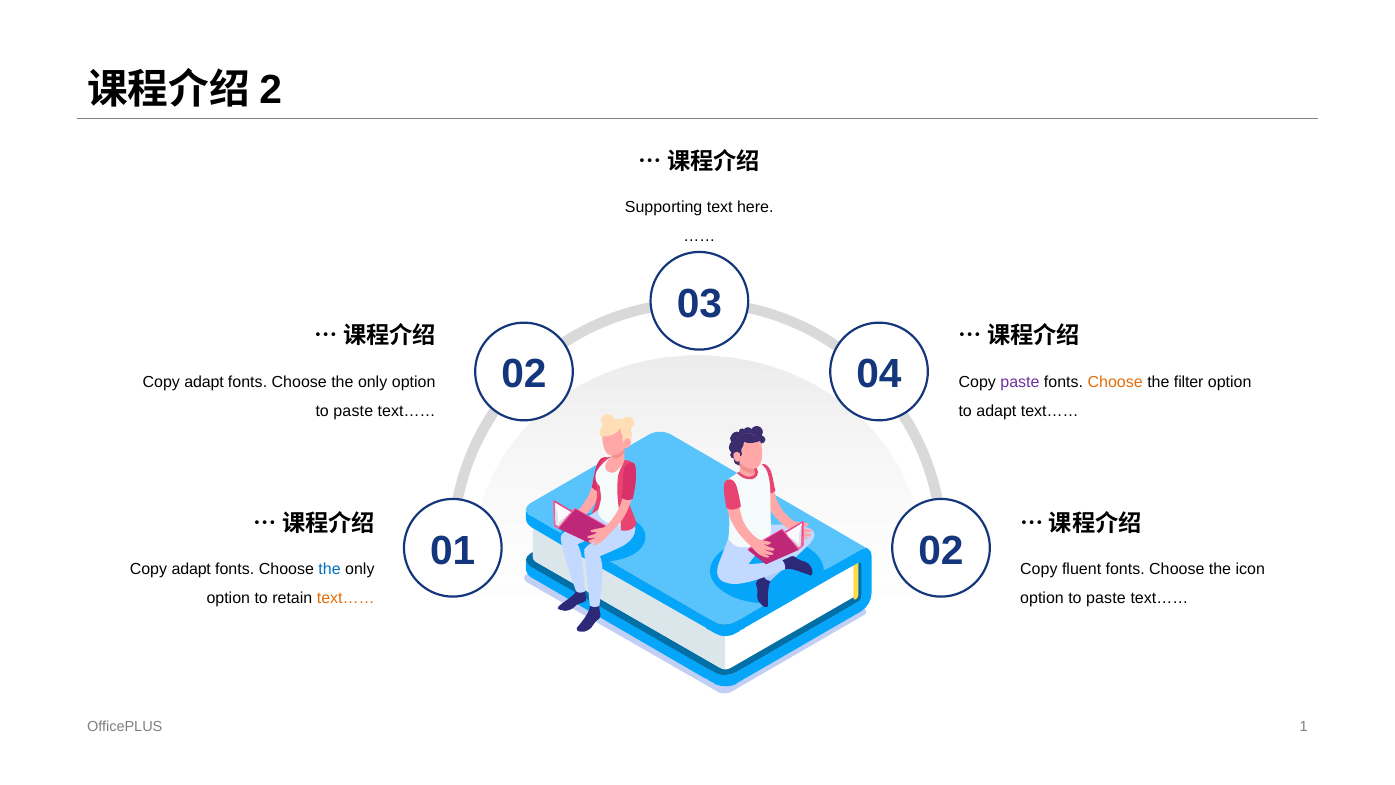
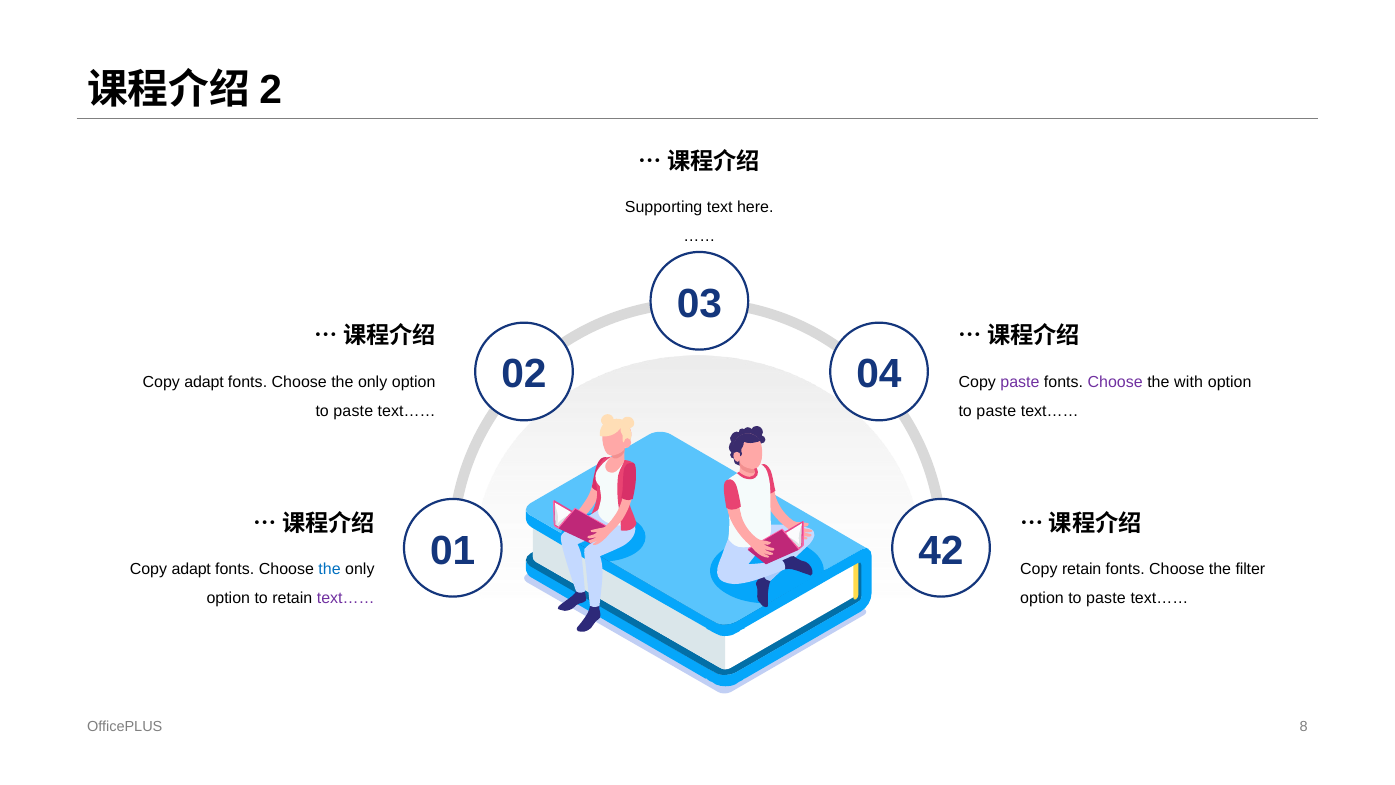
Choose at (1115, 382) colour: orange -> purple
filter: filter -> with
adapt at (996, 411): adapt -> paste
01 02: 02 -> 42
Copy fluent: fluent -> retain
icon: icon -> filter
text…… at (346, 598) colour: orange -> purple
1: 1 -> 8
